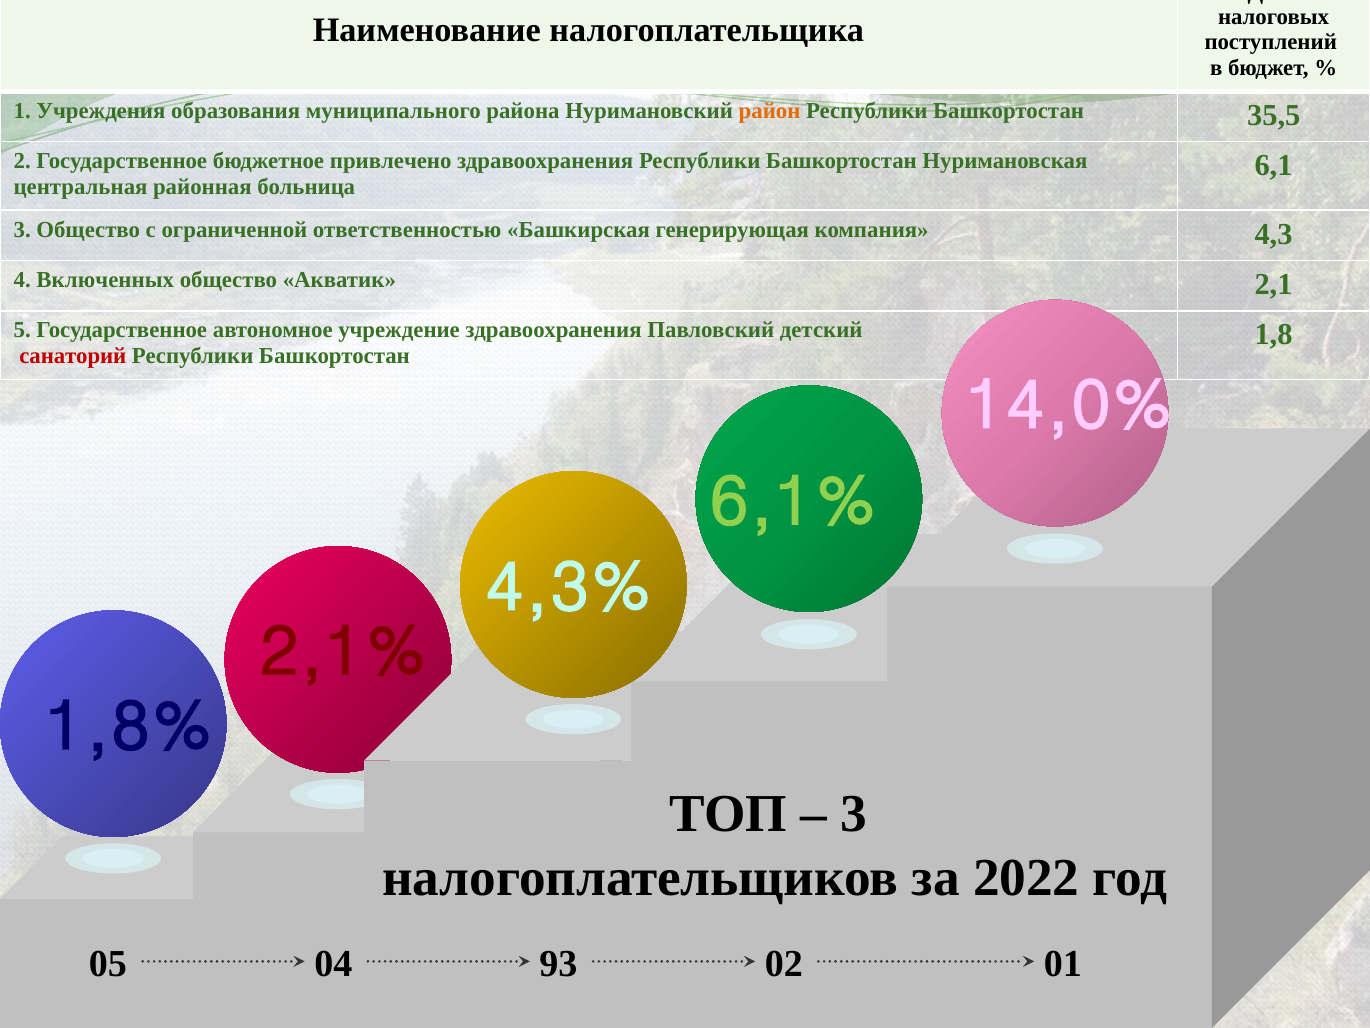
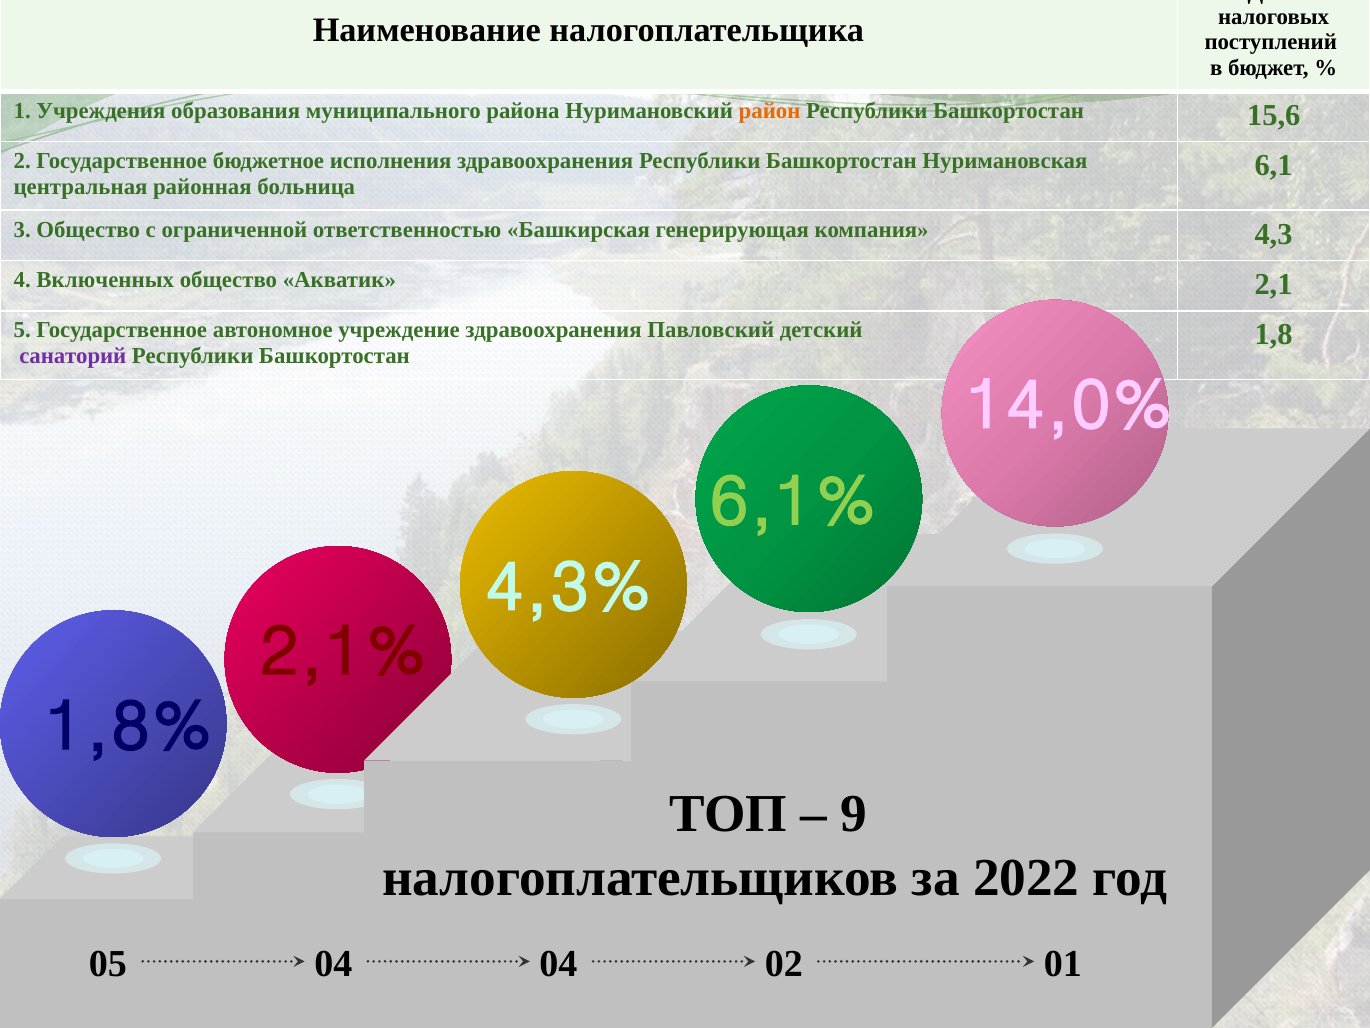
35,5: 35,5 -> 15,6
привлечено: привлечено -> исполнения
санаторий colour: red -> purple
3 at (854, 813): 3 -> 9
04 93: 93 -> 04
